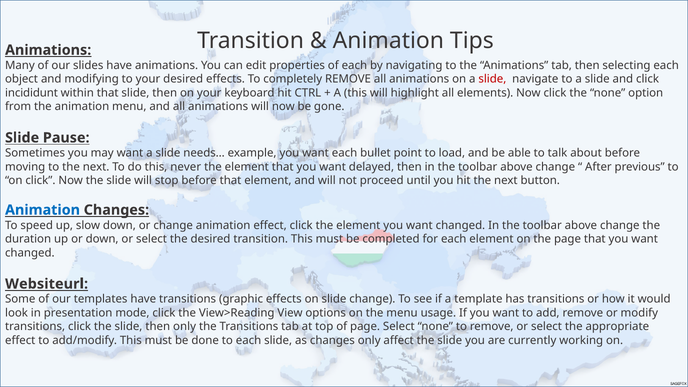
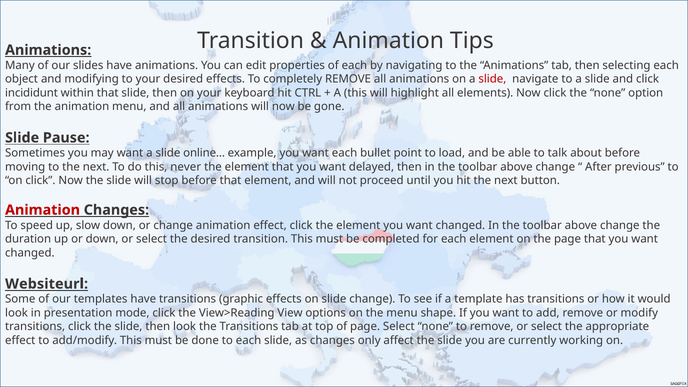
needs…: needs… -> online…
Animation at (43, 210) colour: blue -> red
usage: usage -> shape
then only: only -> look
